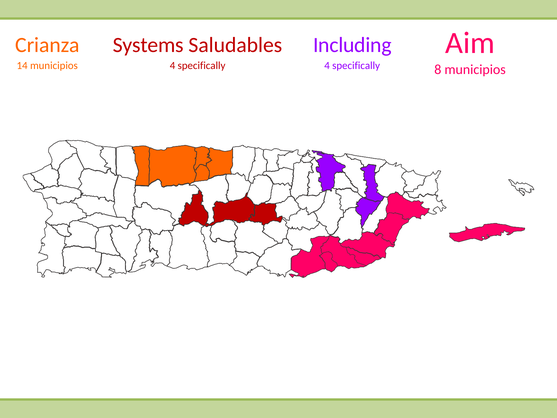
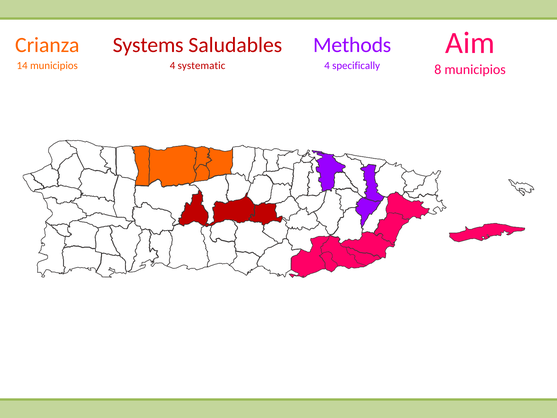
Including: Including -> Methods
municipios 4 specifically: specifically -> systematic
